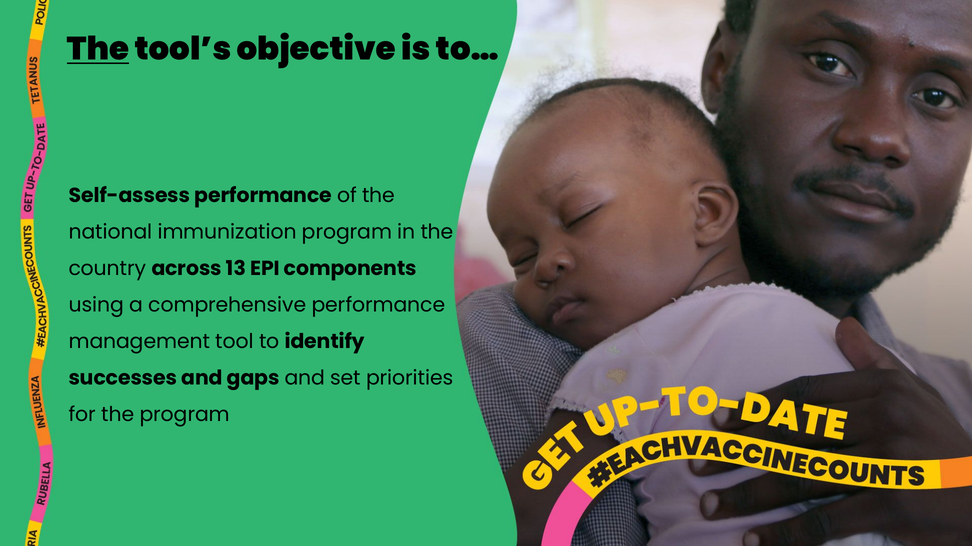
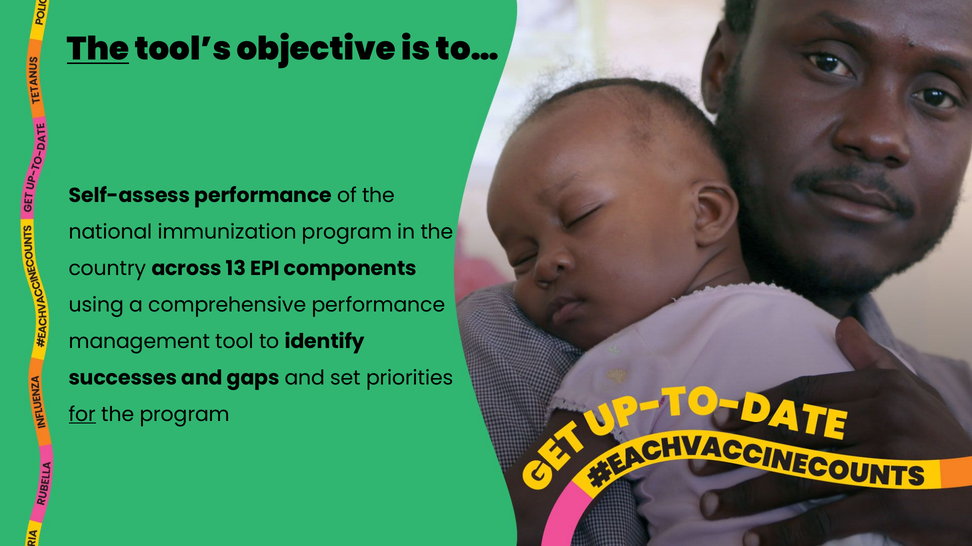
for underline: none -> present
